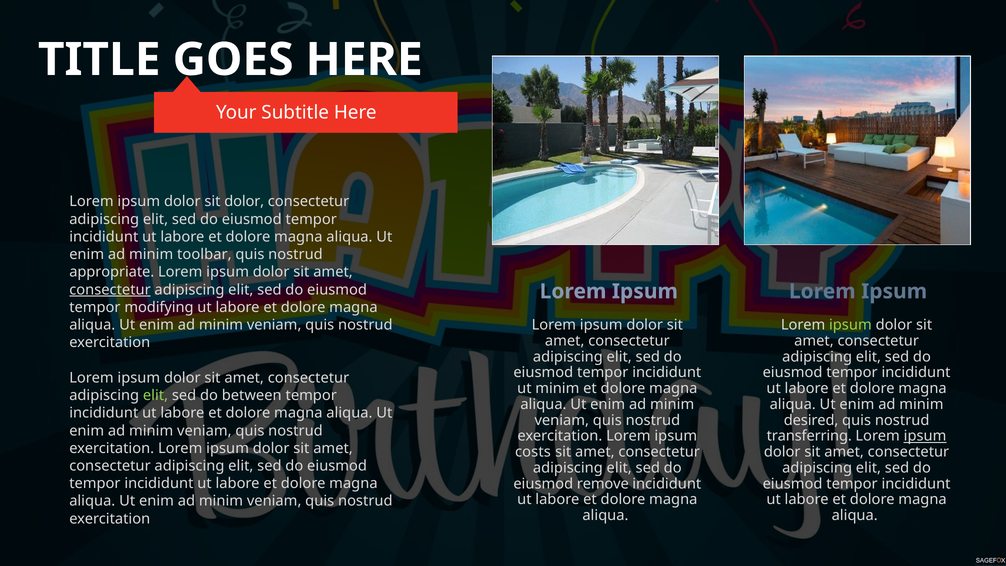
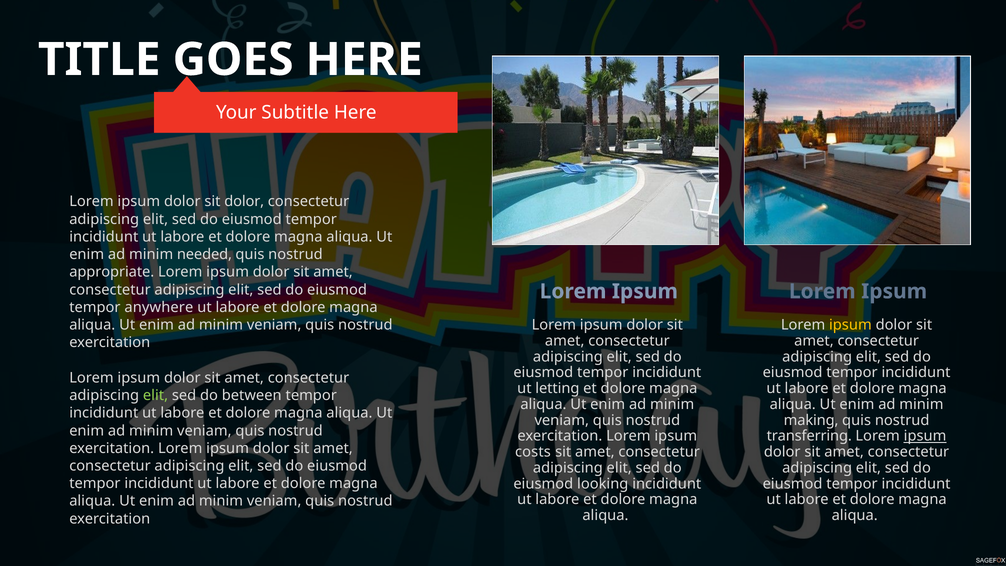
toolbar: toolbar -> needed
consectetur at (110, 290) underline: present -> none
modifying: modifying -> anywhere
ipsum at (850, 325) colour: light green -> yellow
ut minim: minim -> letting
desired: desired -> making
remove: remove -> looking
